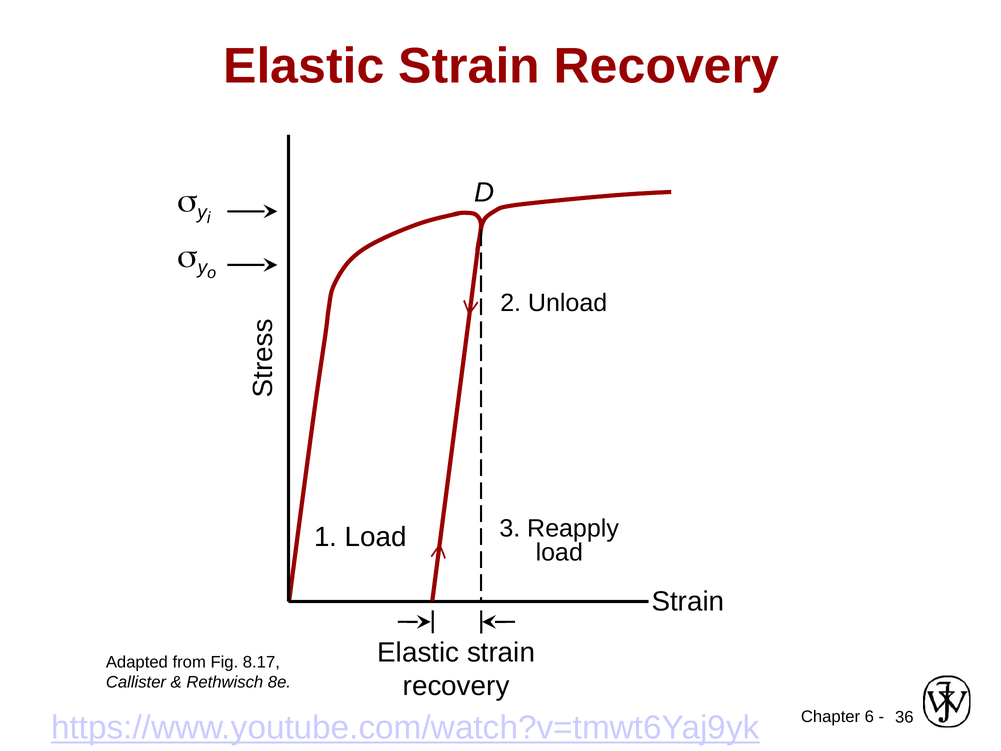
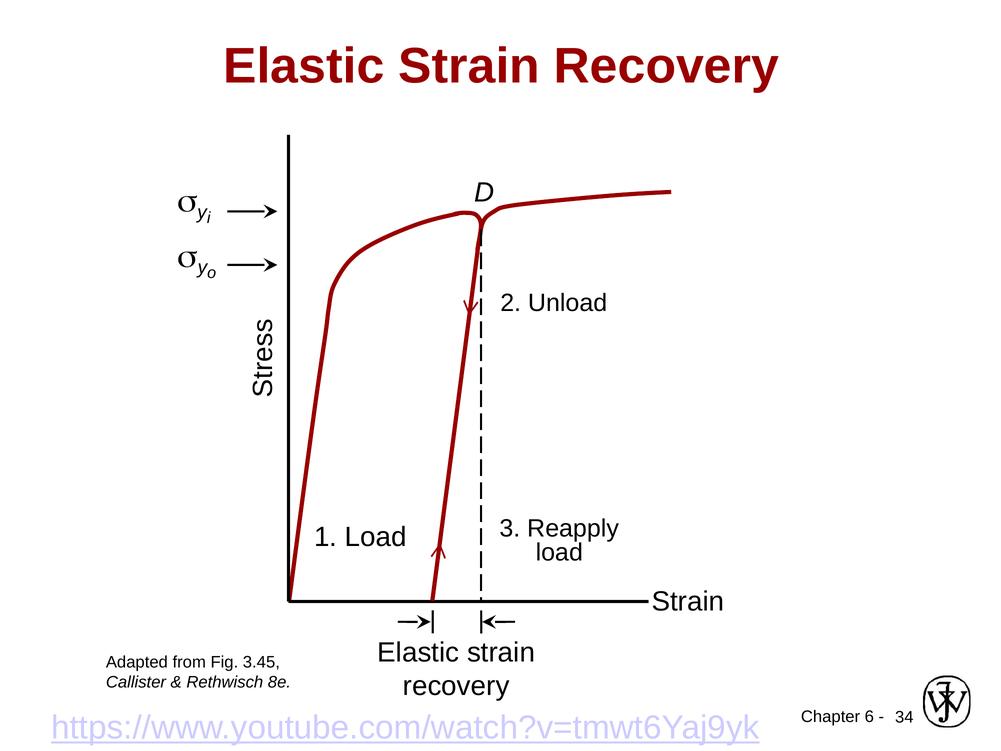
8.17: 8.17 -> 3.45
36: 36 -> 34
